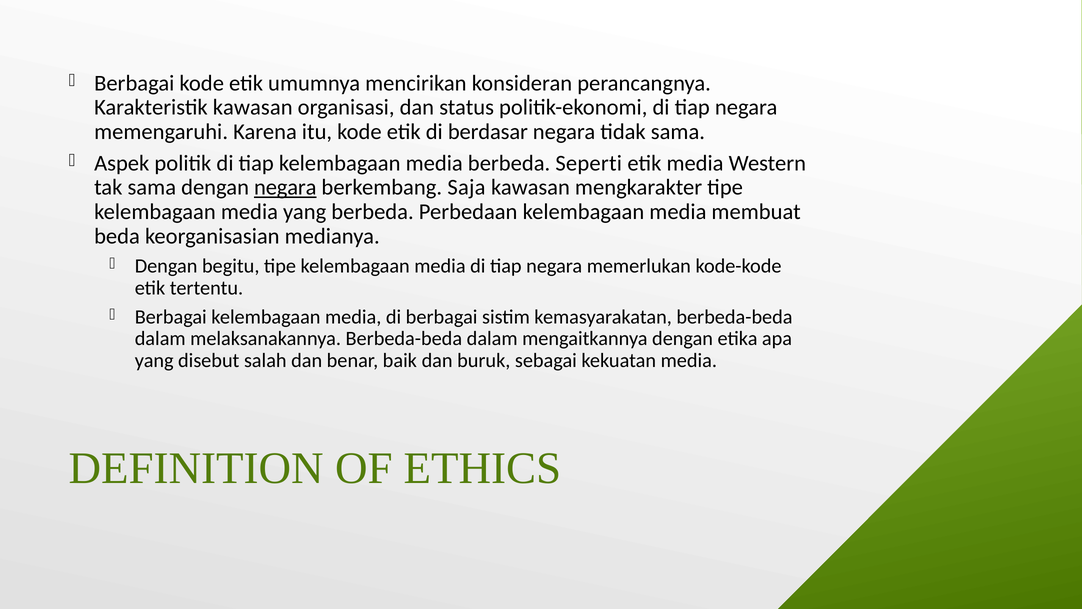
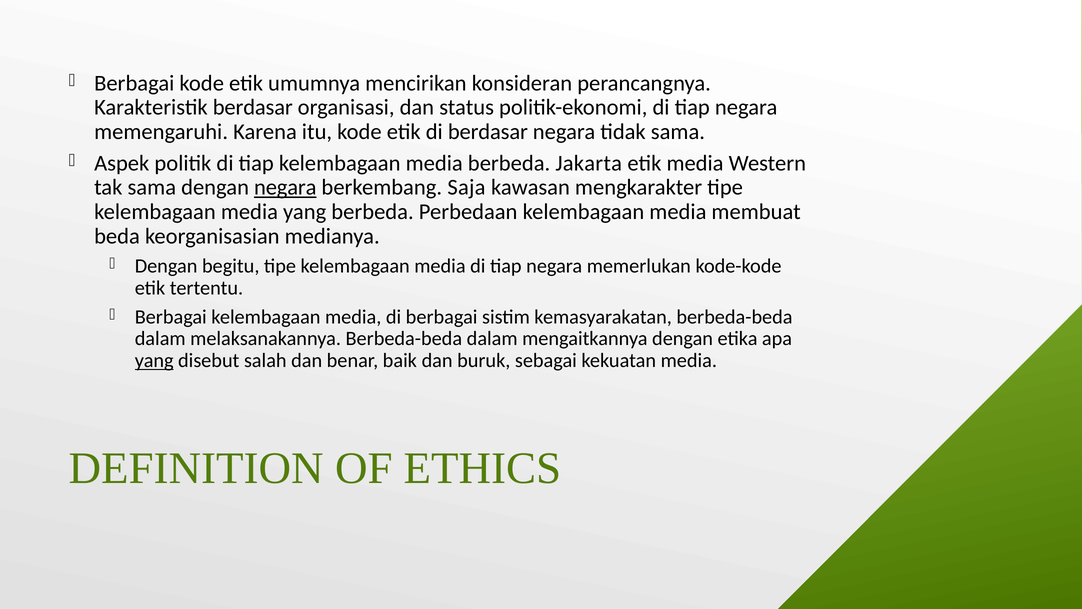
Karakteristik kawasan: kawasan -> berdasar
Seperti: Seperti -> Jakarta
yang at (154, 360) underline: none -> present
